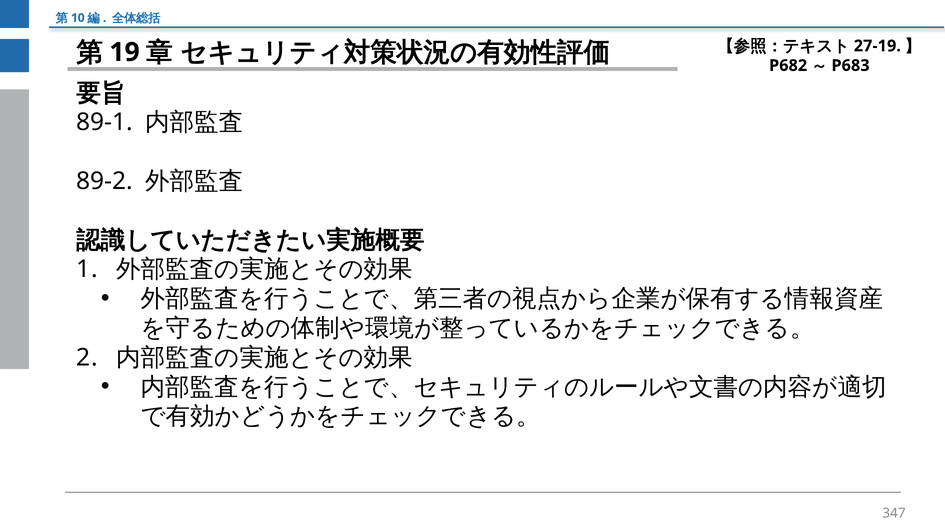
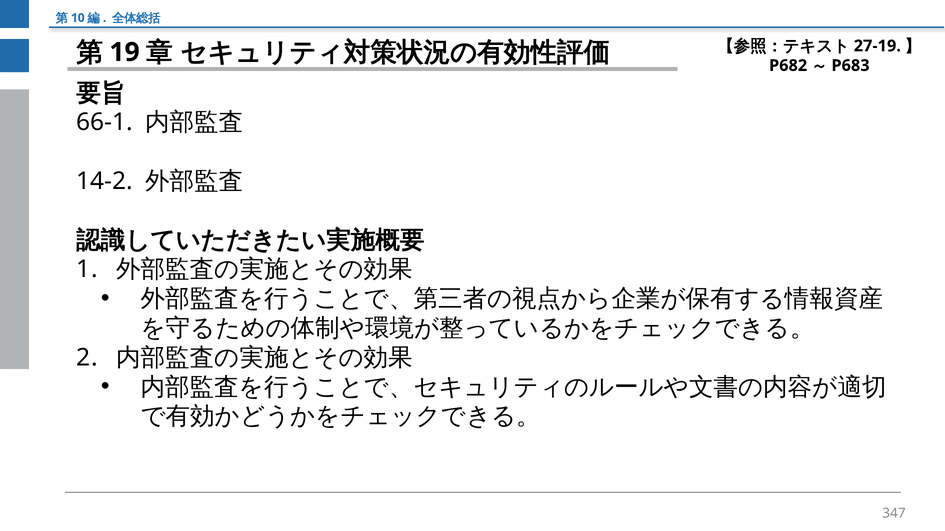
89-1: 89-1 -> 66-1
89-2: 89-2 -> 14-2
